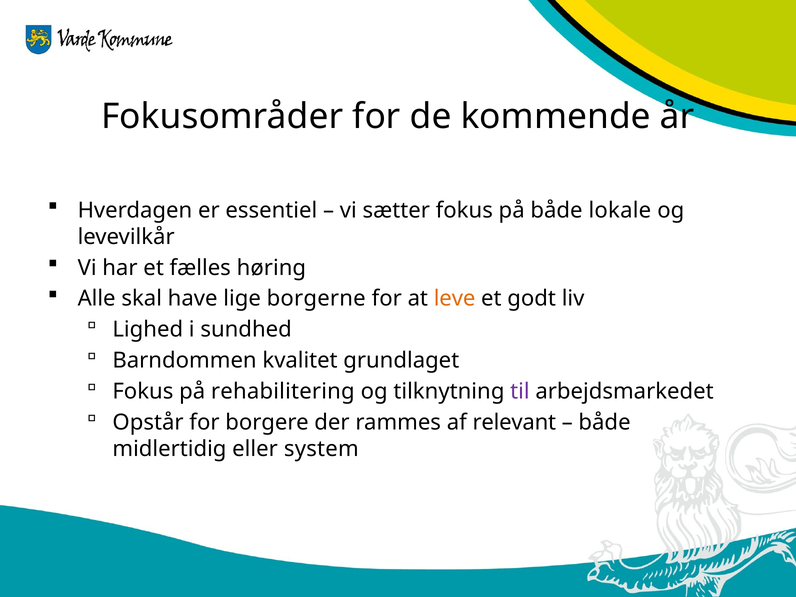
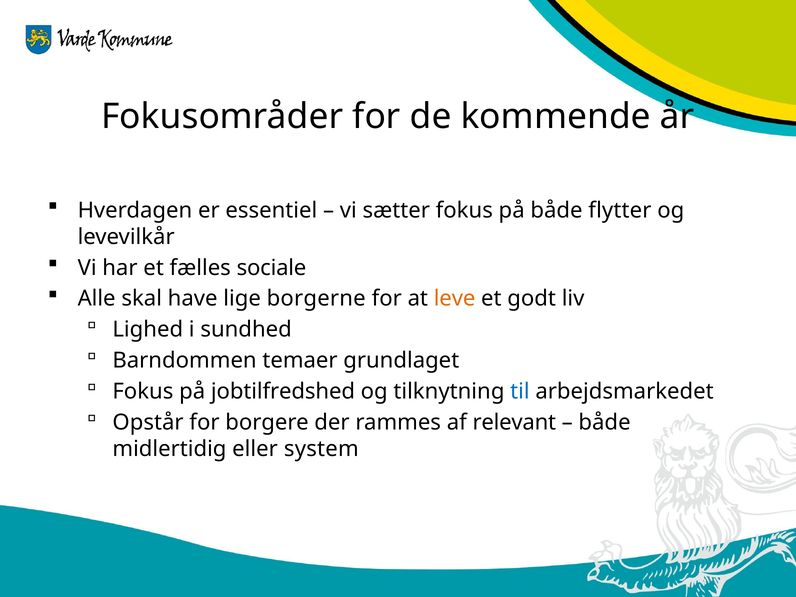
lokale: lokale -> flytter
høring: høring -> sociale
kvalitet: kvalitet -> temaer
rehabilitering: rehabilitering -> jobtilfredshed
til colour: purple -> blue
